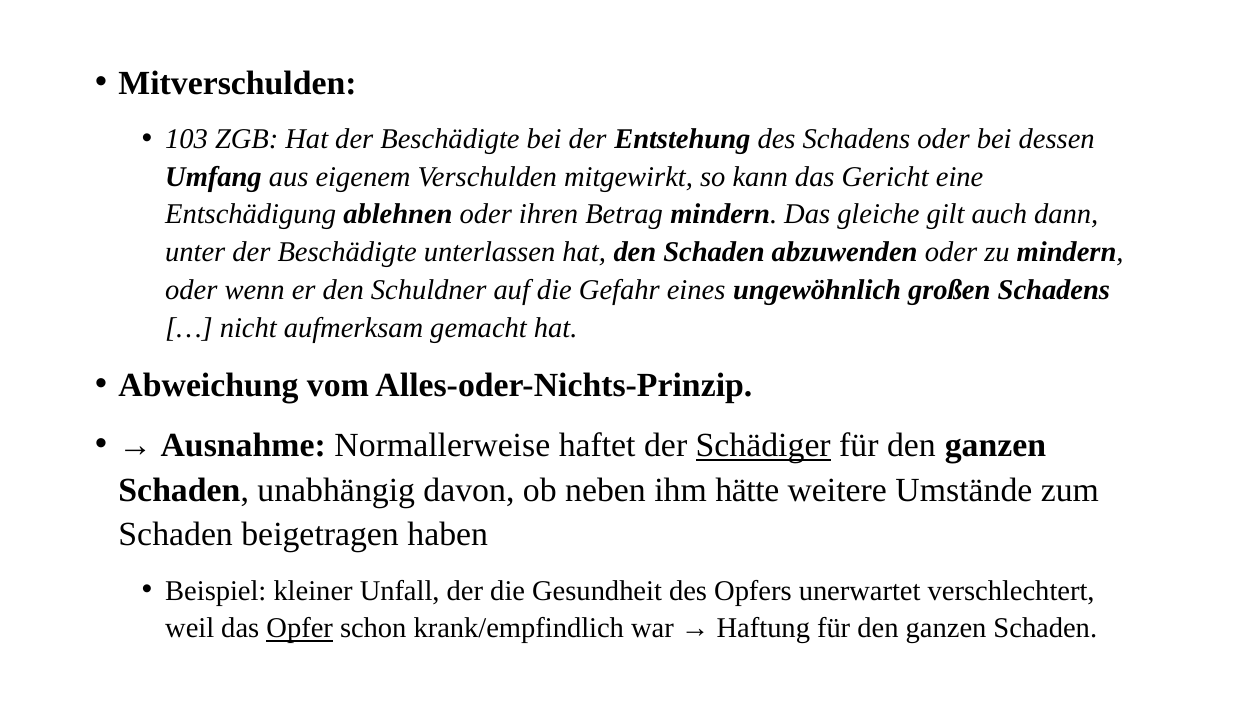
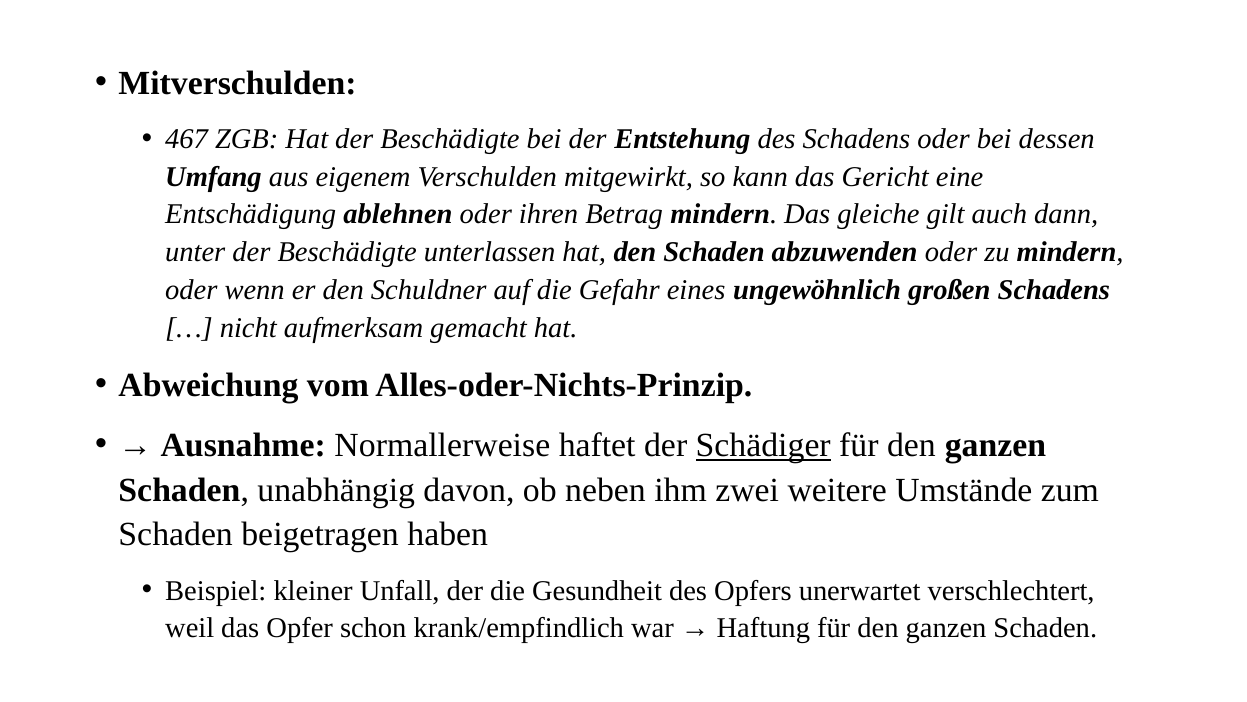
103: 103 -> 467
hätte: hätte -> zwei
Opfer underline: present -> none
